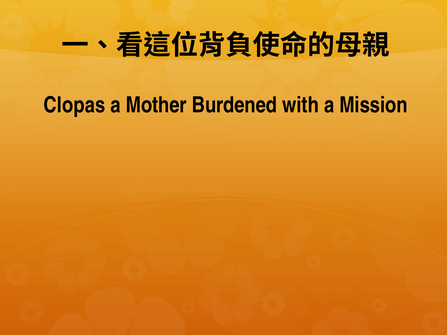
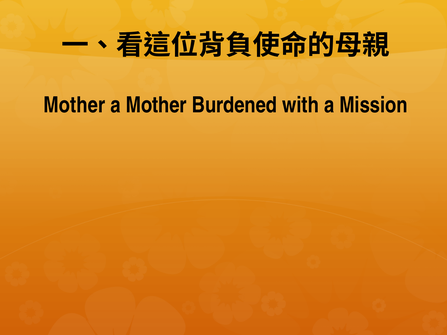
Clopas at (74, 105): Clopas -> Mother
